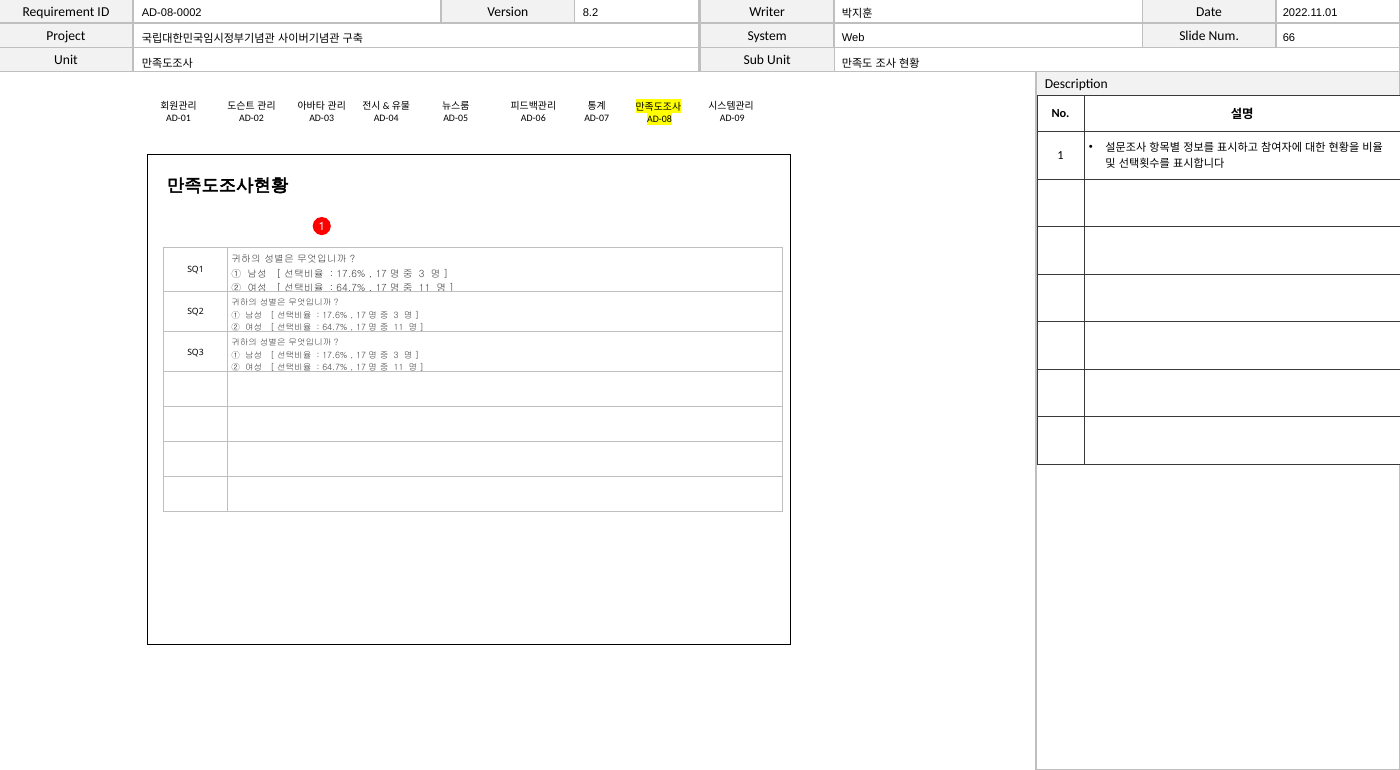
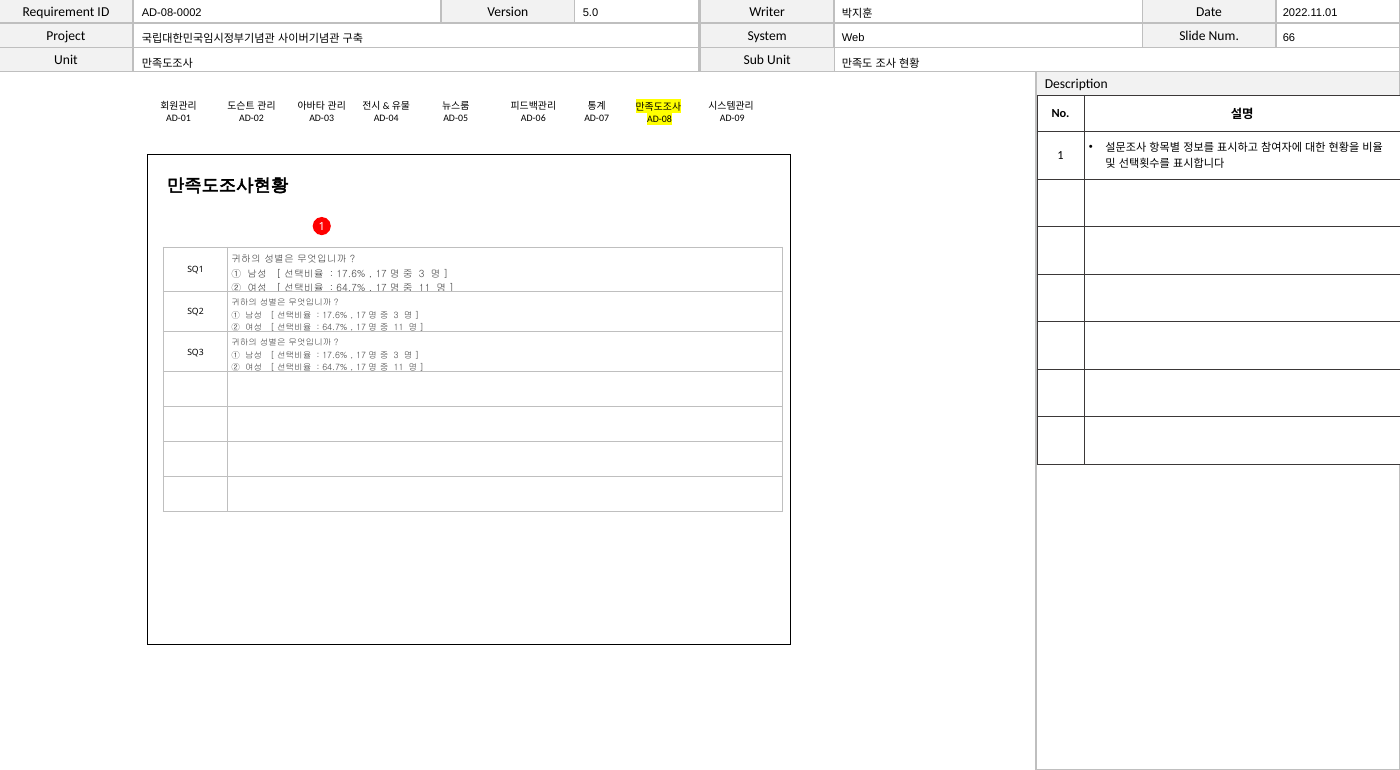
8.2: 8.2 -> 5.0
